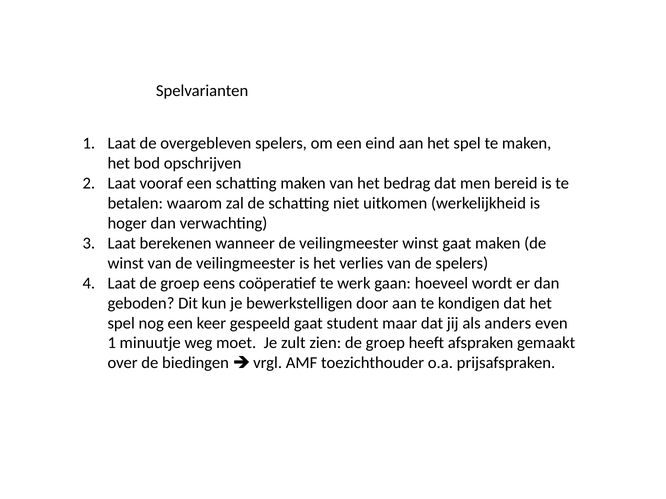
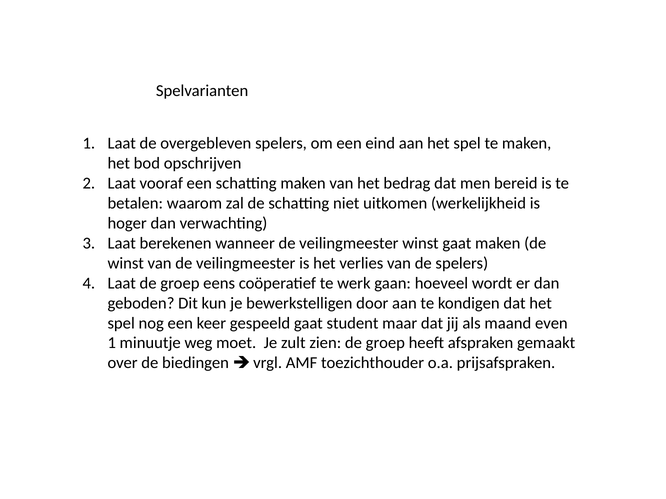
anders: anders -> maand
